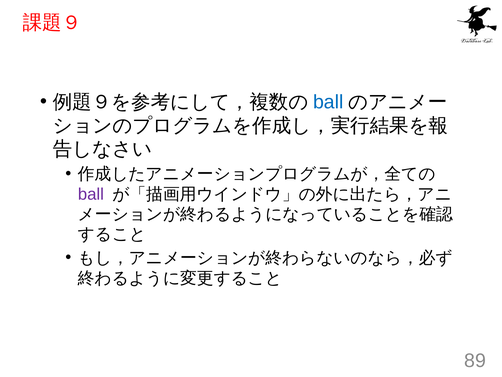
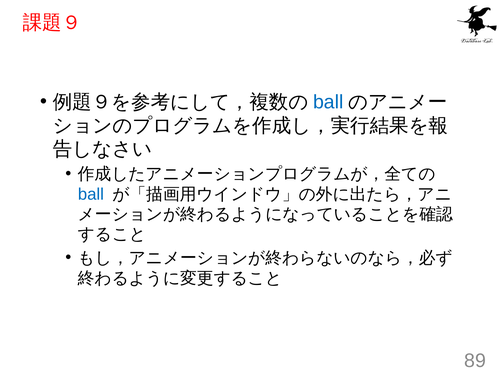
ball at (91, 194) colour: purple -> blue
